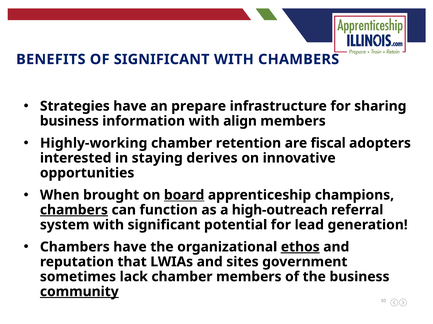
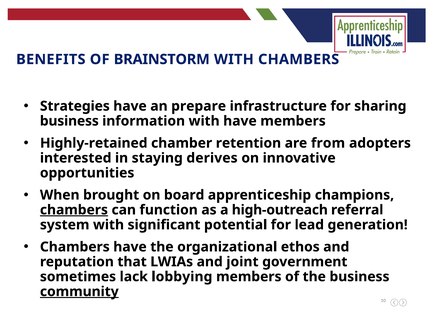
OF SIGNIFICANT: SIGNIFICANT -> BRAINSTORM
with align: align -> have
Highly-working: Highly-working -> Highly-retained
fiscal: fiscal -> from
board underline: present -> none
ethos underline: present -> none
sites: sites -> joint
lack chamber: chamber -> lobbying
